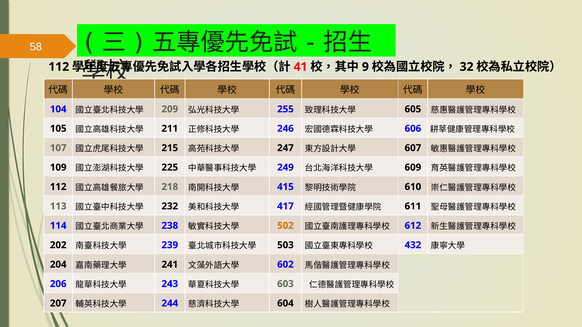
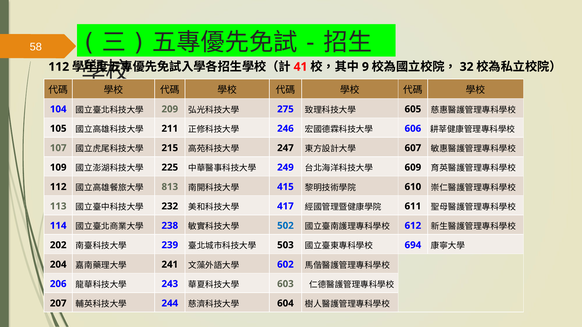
255: 255 -> 275
218: 218 -> 813
502 colour: orange -> blue
432: 432 -> 694
